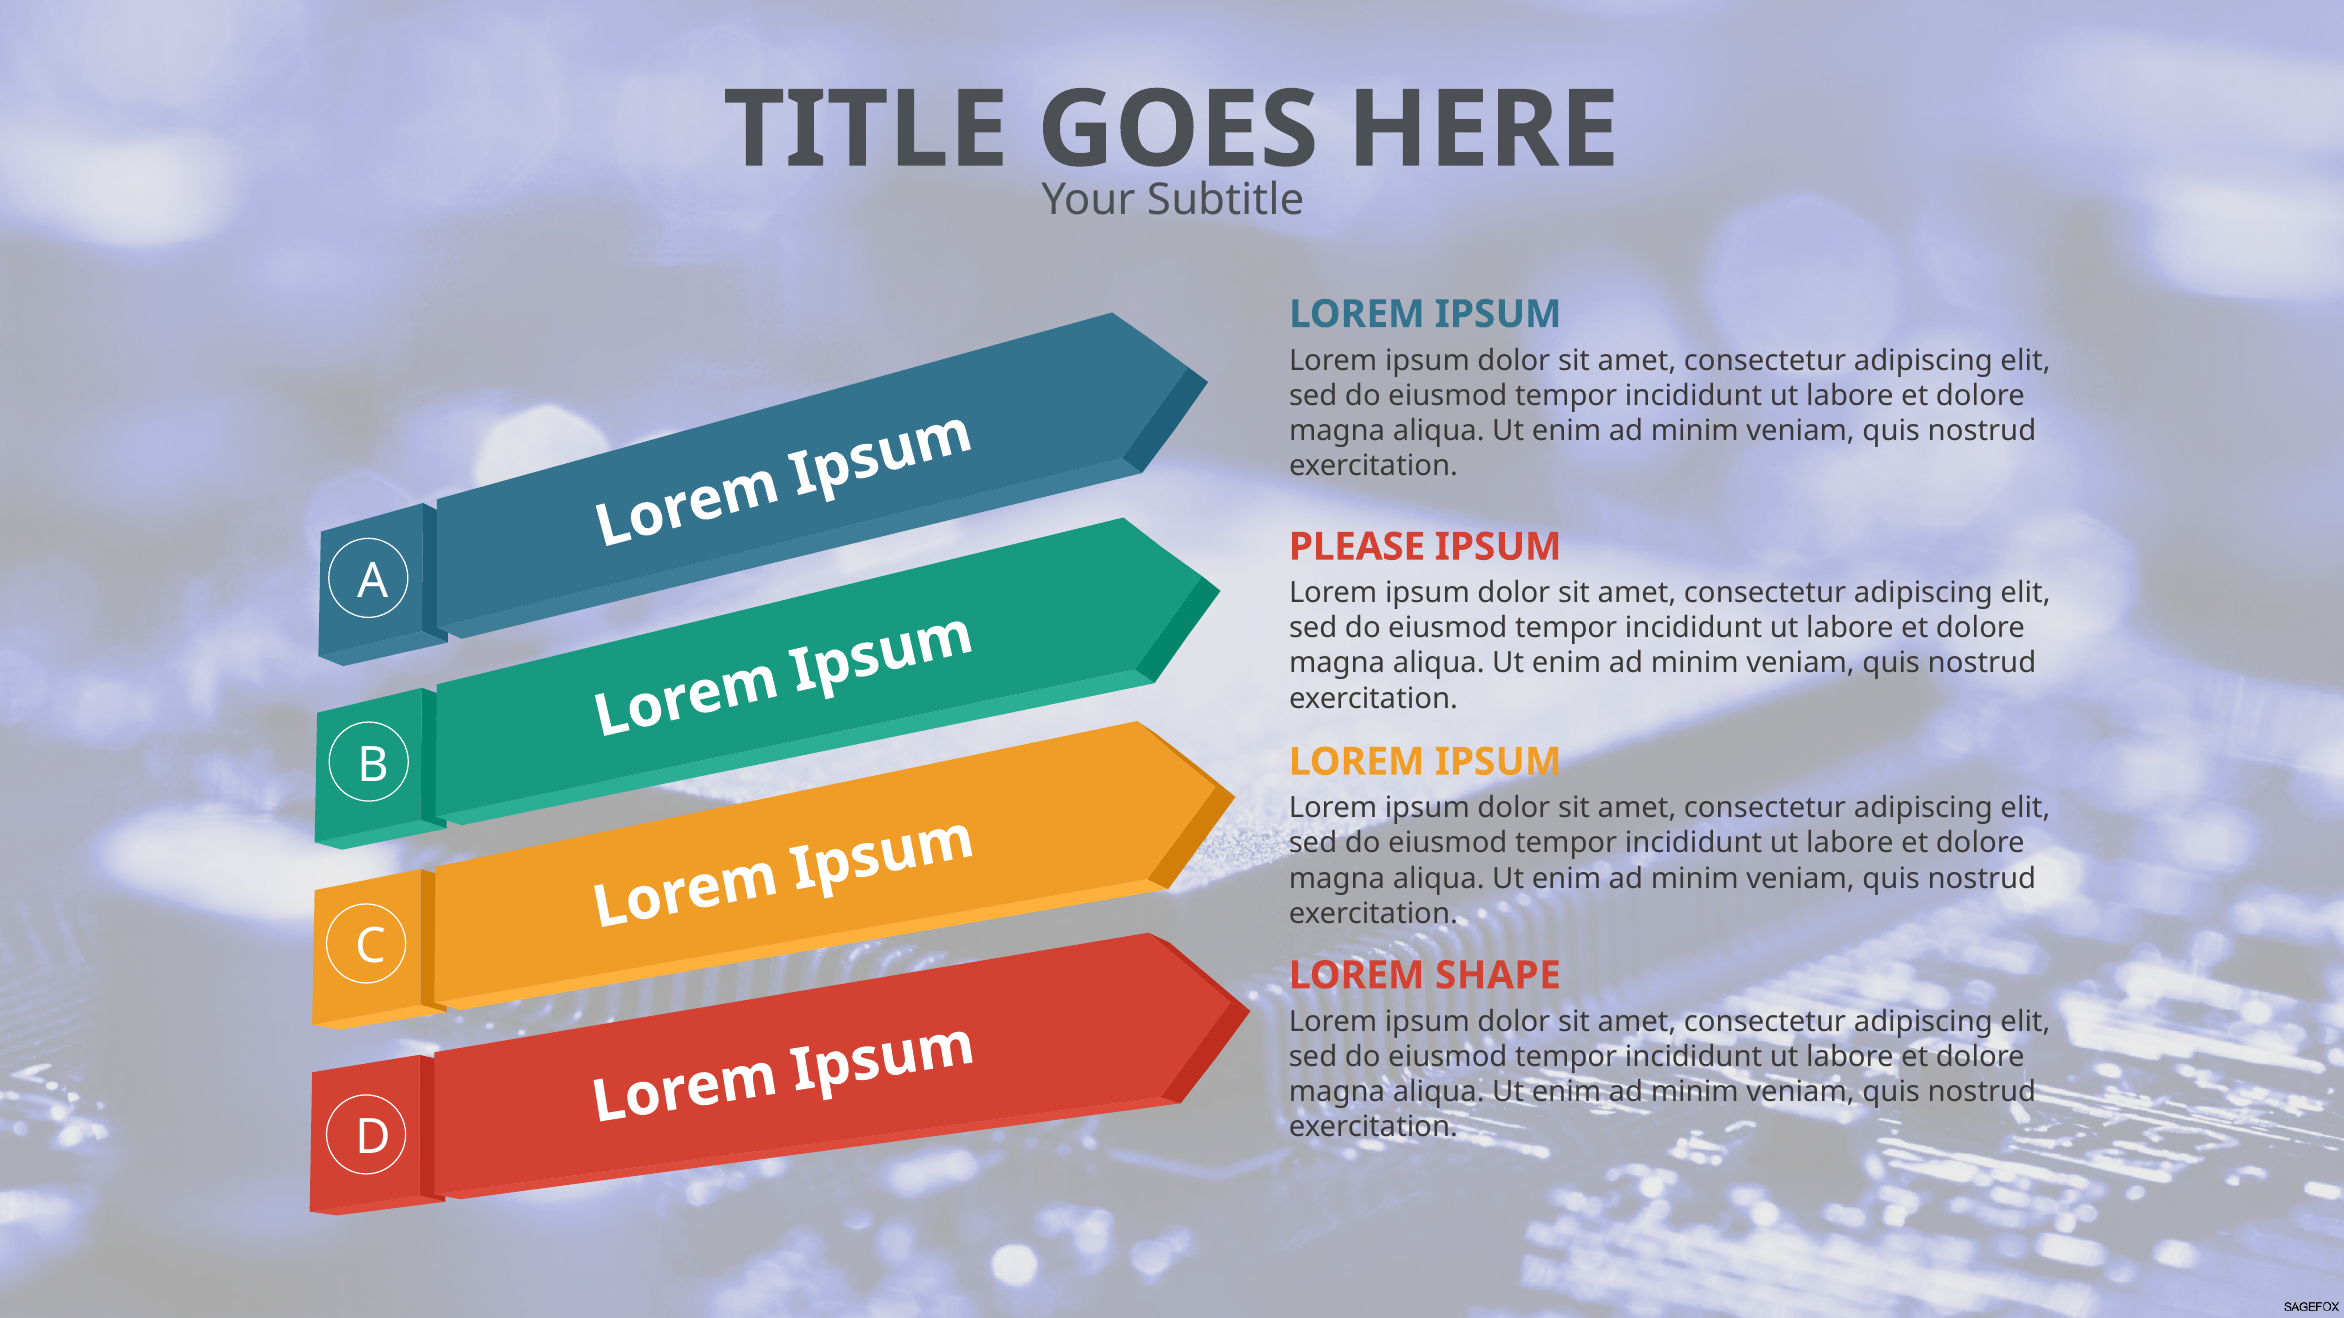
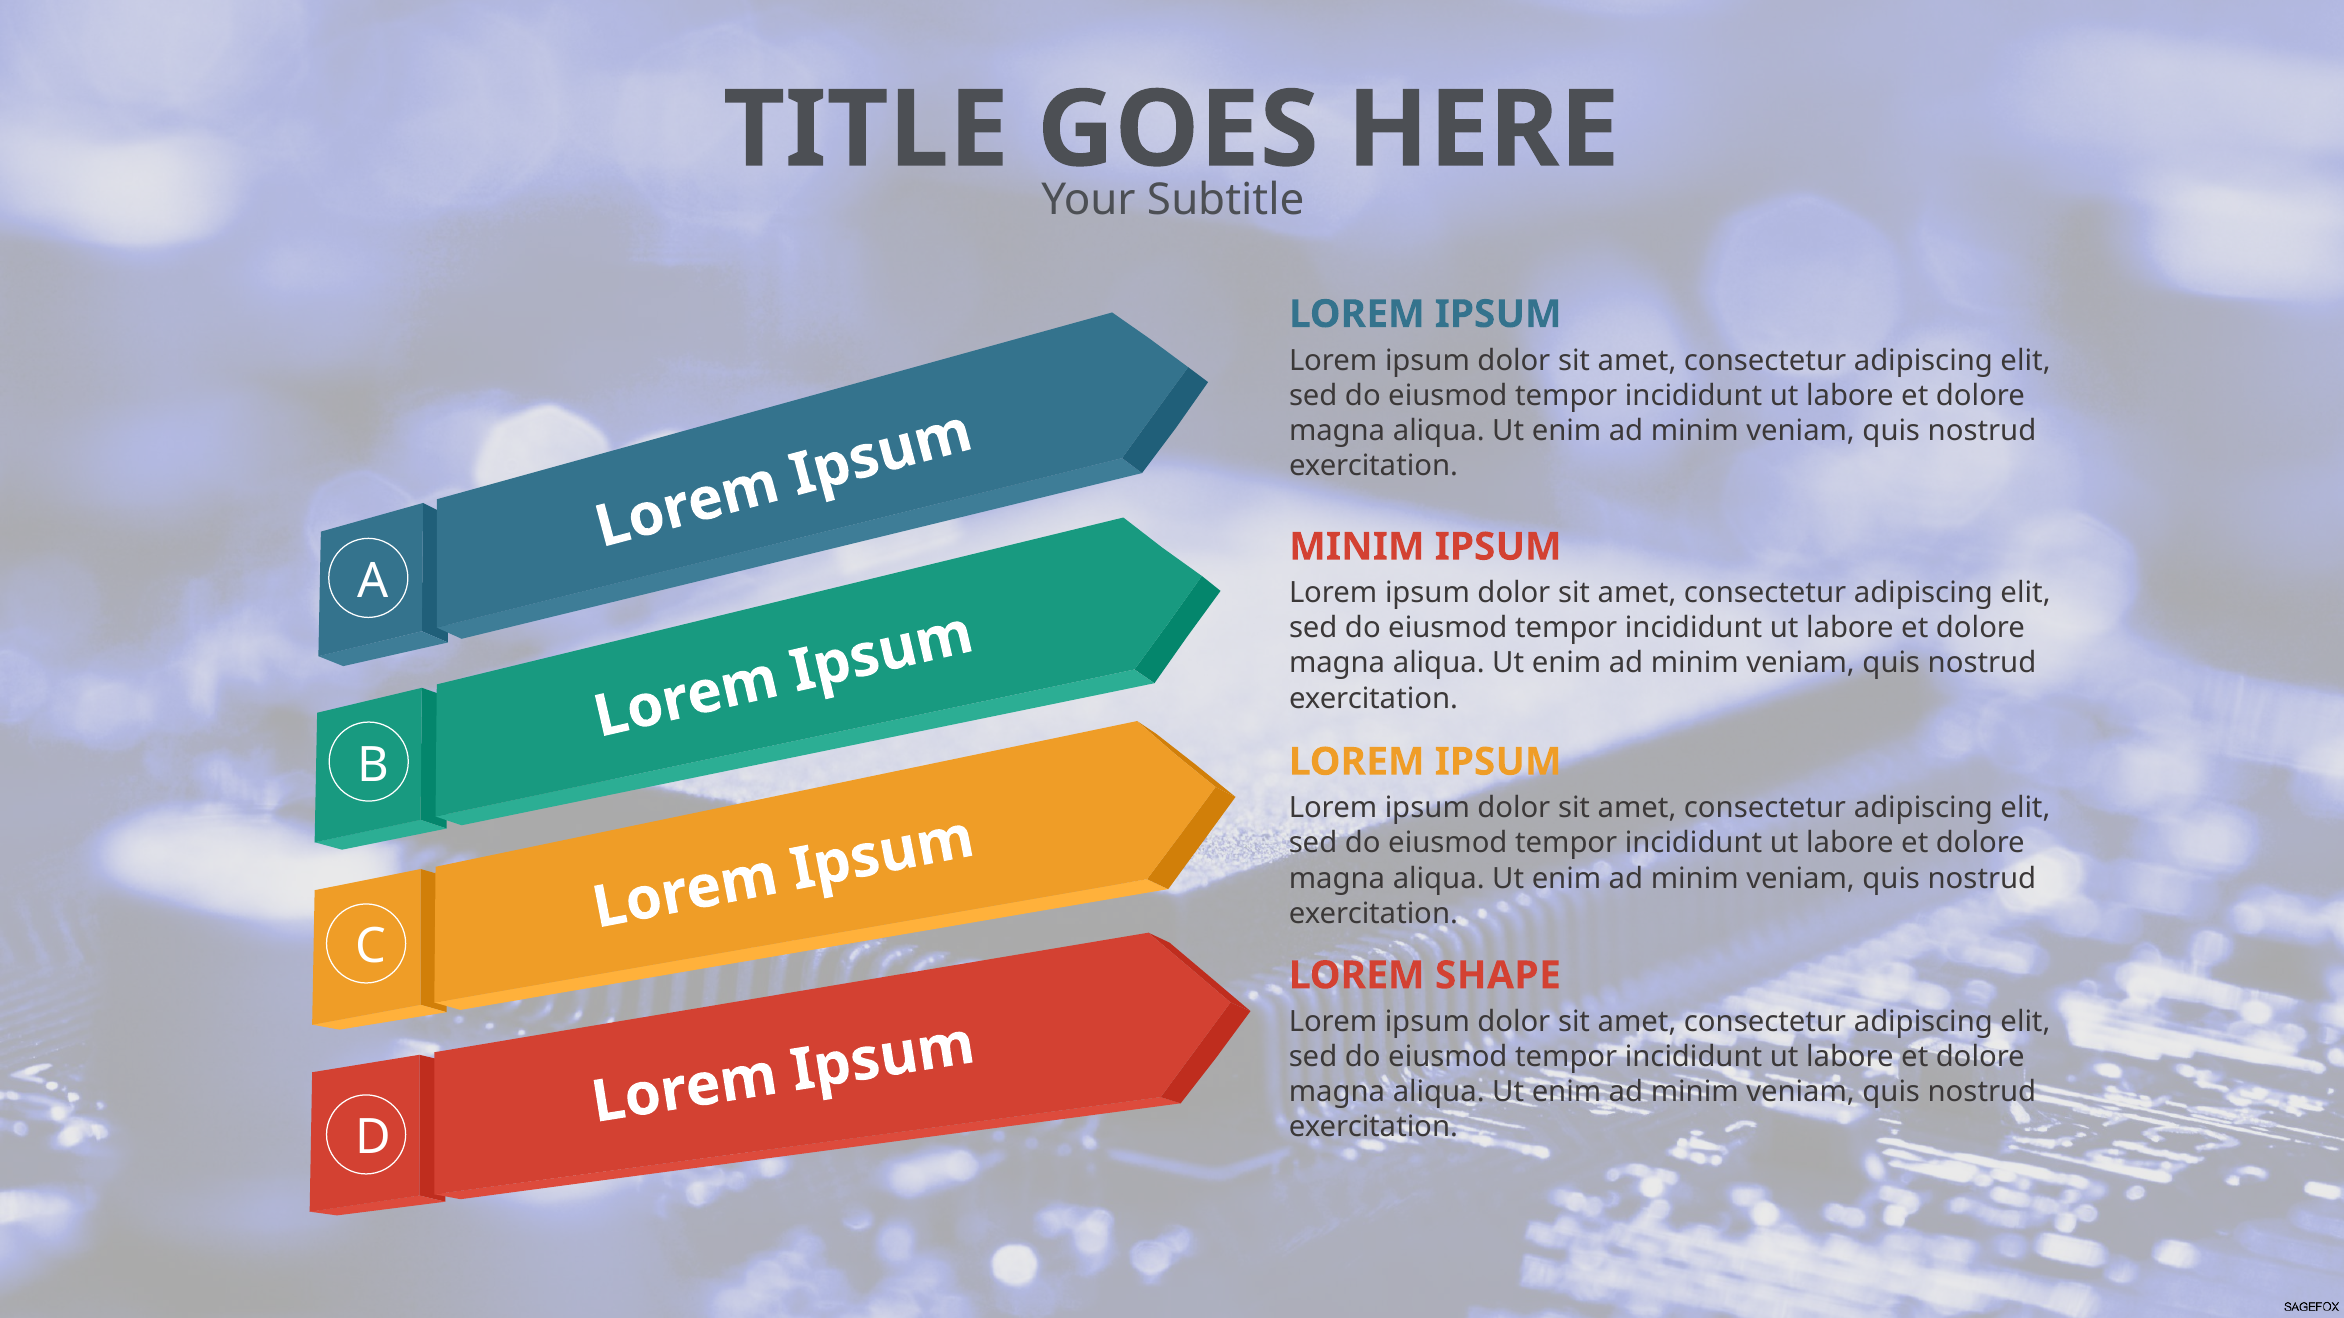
PLEASE at (1357, 547): PLEASE -> MINIM
